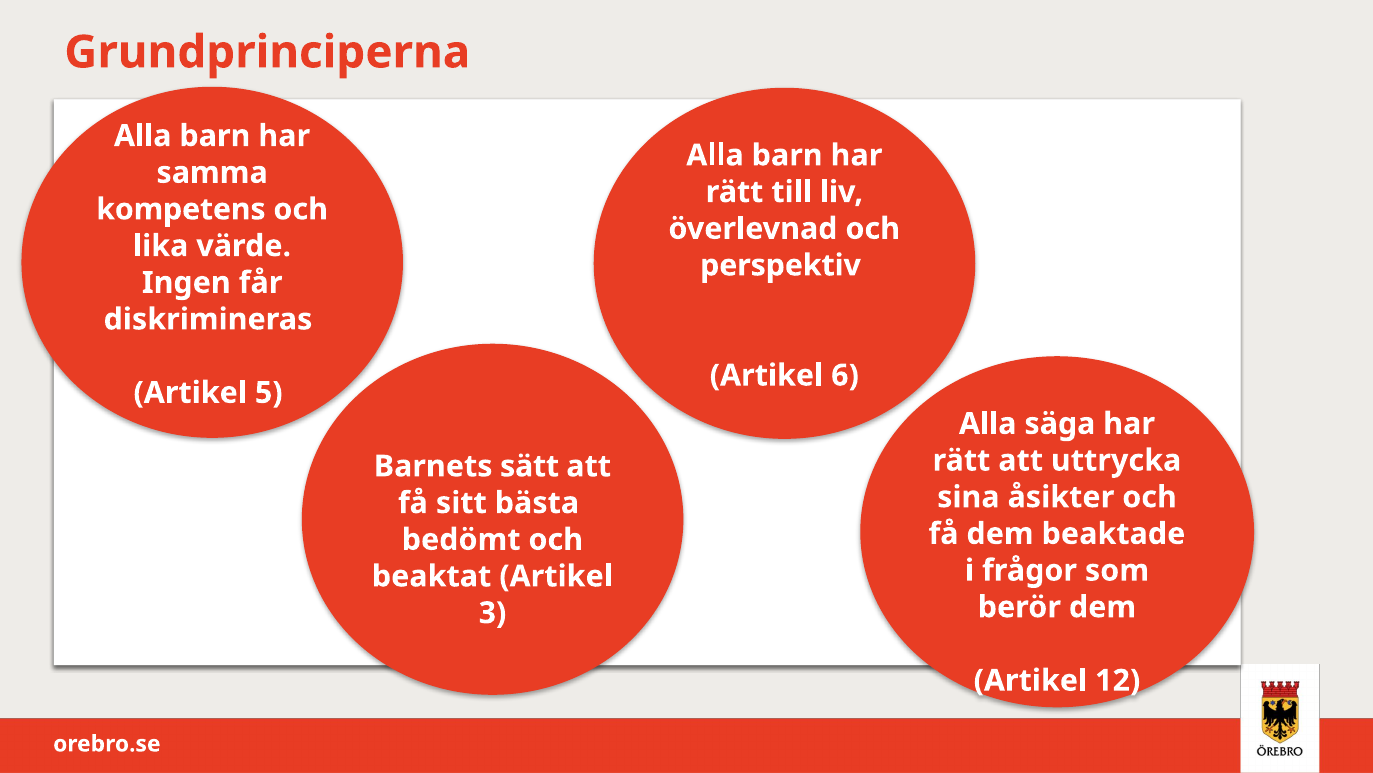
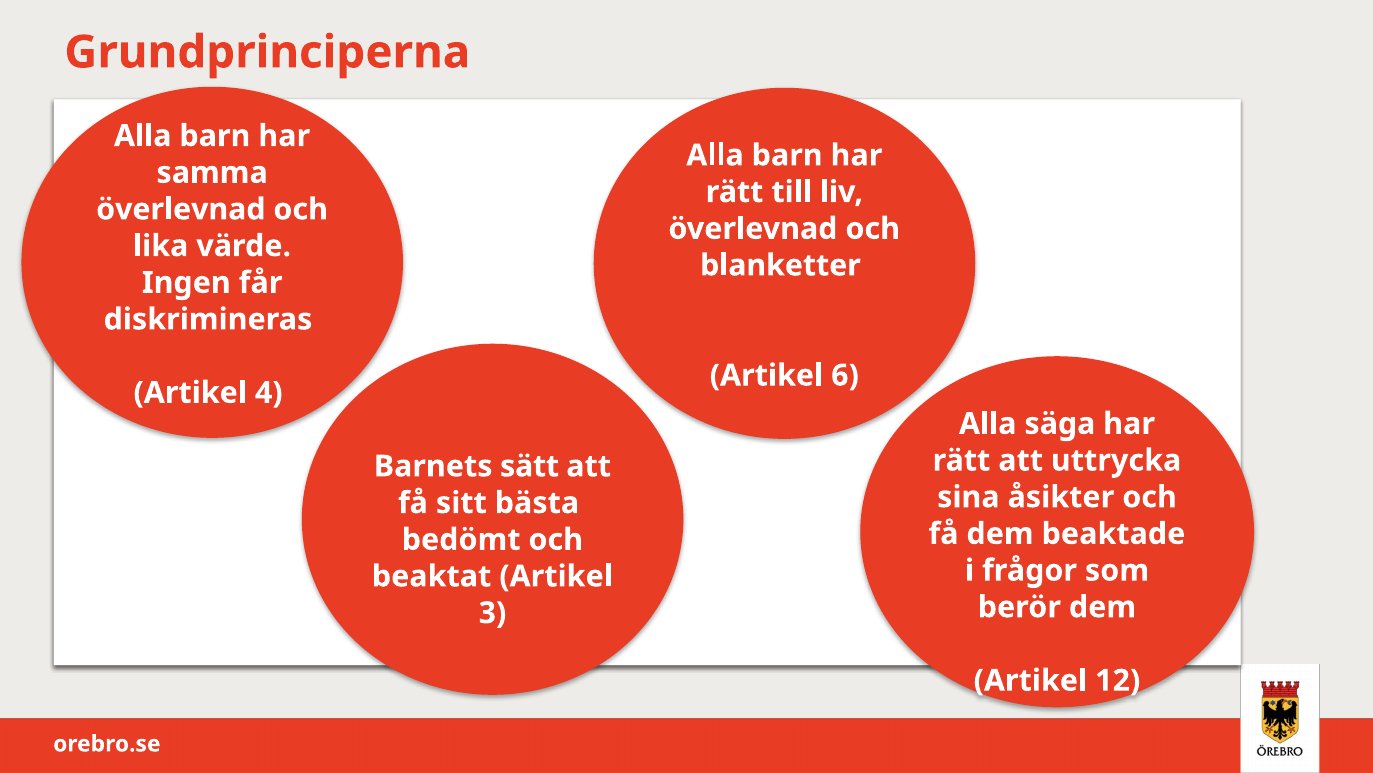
kompetens at (181, 209): kompetens -> överlevnad
perspektiv: perspektiv -> blanketter
5: 5 -> 4
